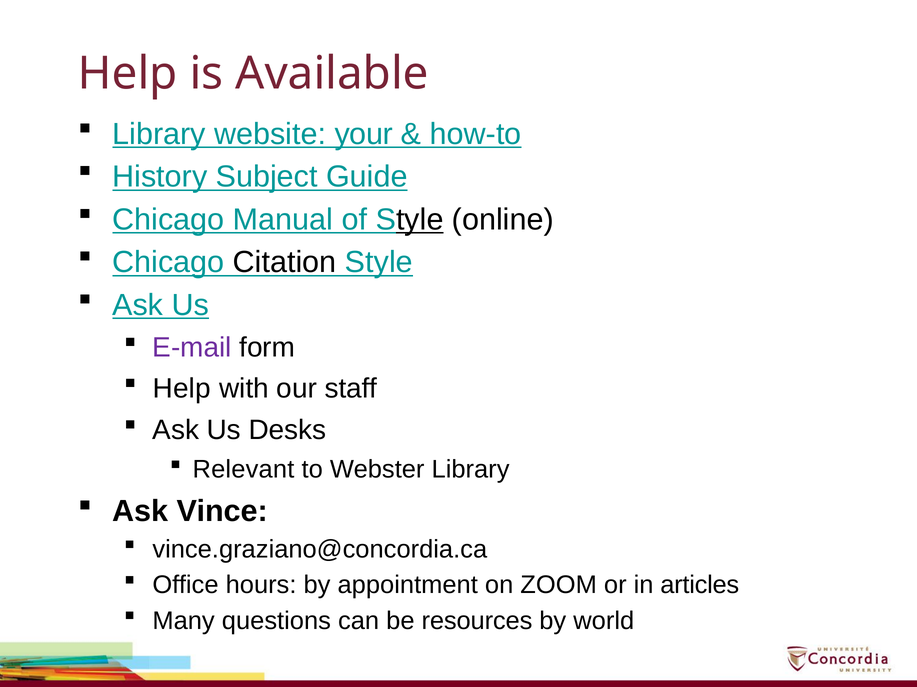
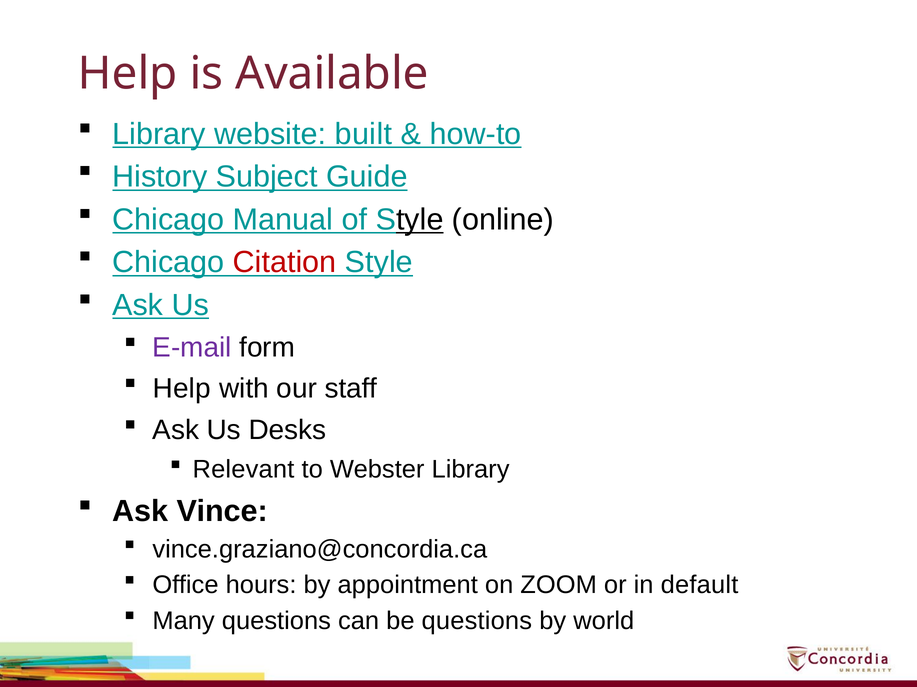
your: your -> built
Citation colour: black -> red
articles: articles -> default
be resources: resources -> questions
